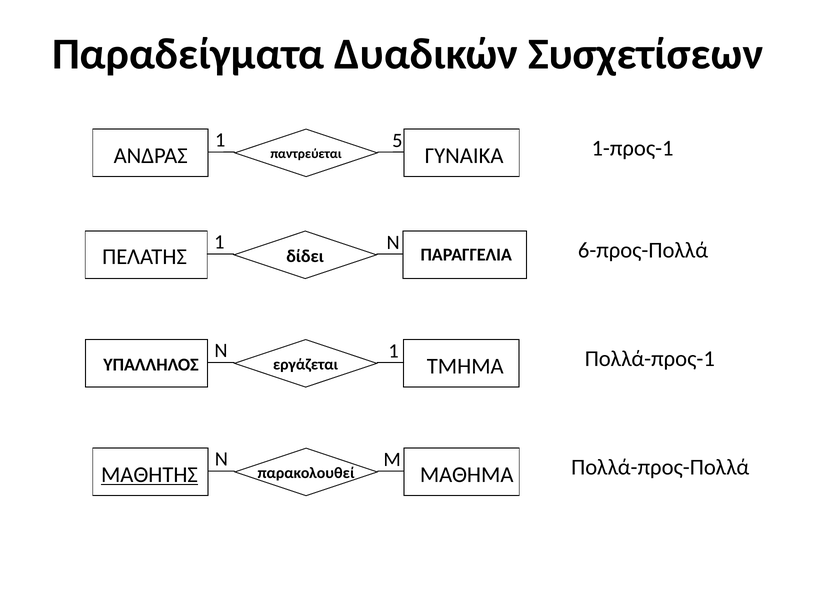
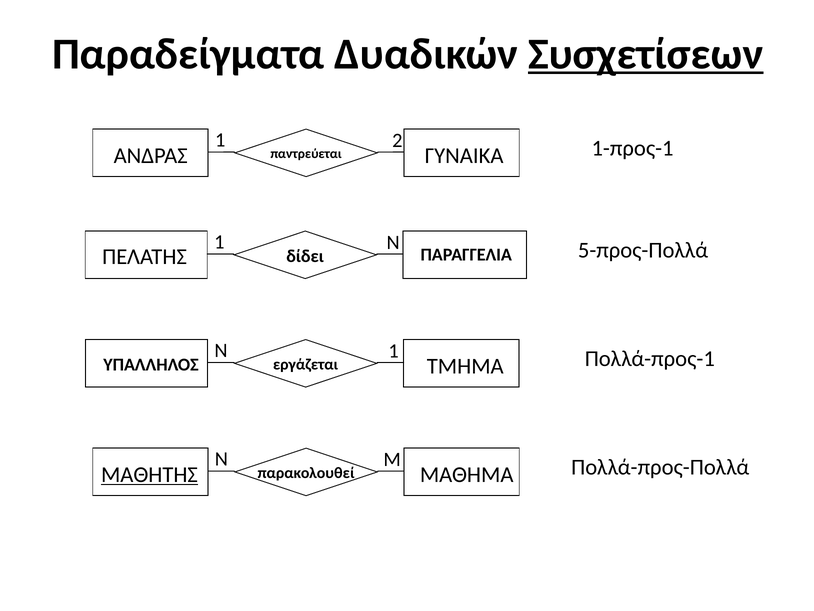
Συσχετίσεων underline: none -> present
5: 5 -> 2
6-προς-Πολλά: 6-προς-Πολλά -> 5-προς-Πολλά
